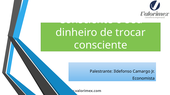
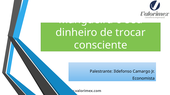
Consciente at (86, 20): Consciente -> Mangueira
